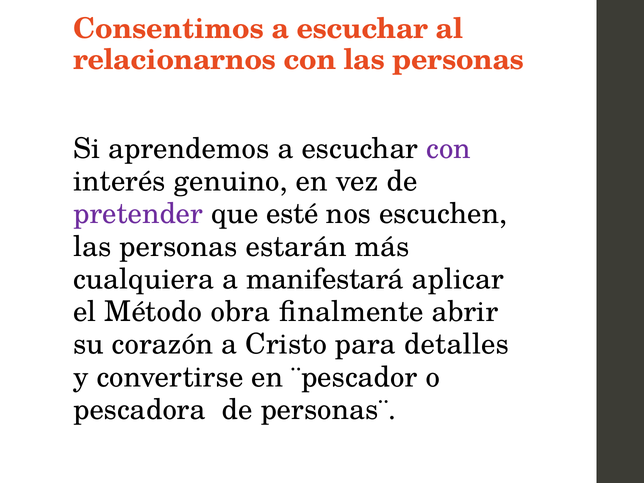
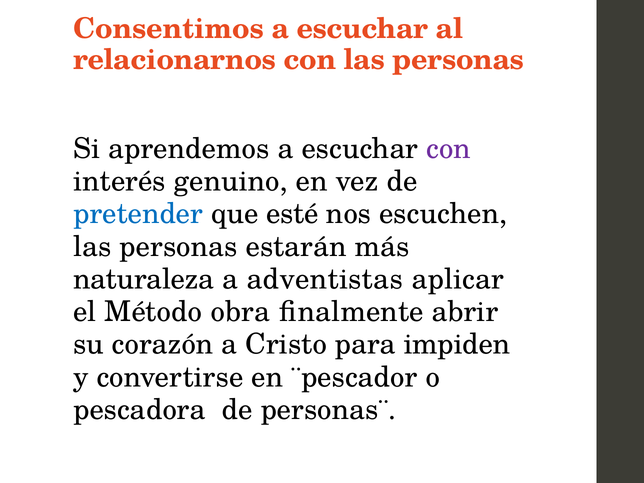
pretender colour: purple -> blue
cualquiera: cualquiera -> naturaleza
manifestará: manifestará -> adventistas
detalles: detalles -> impiden
